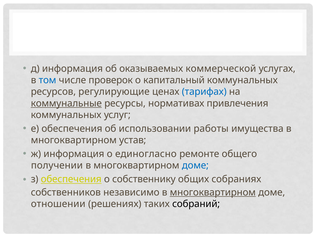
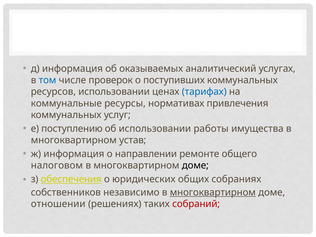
коммерческой: коммерческой -> аналитический
капитальный: капитальный -> поступивших
ресурсов регулирующие: регулирующие -> использовании
коммунальные underline: present -> none
е обеспечения: обеспечения -> поступлению
единогласно: единогласно -> направлении
получении: получении -> налоговом
доме at (195, 165) colour: blue -> black
собственнику: собственнику -> юридических
собраний colour: black -> red
